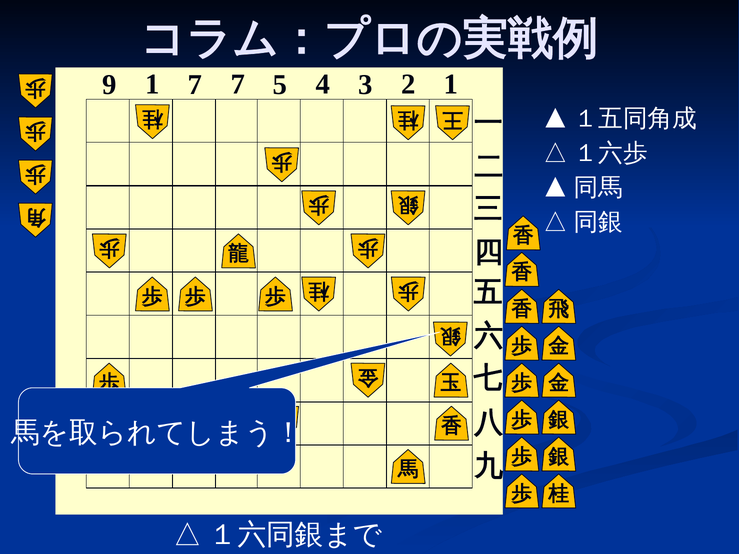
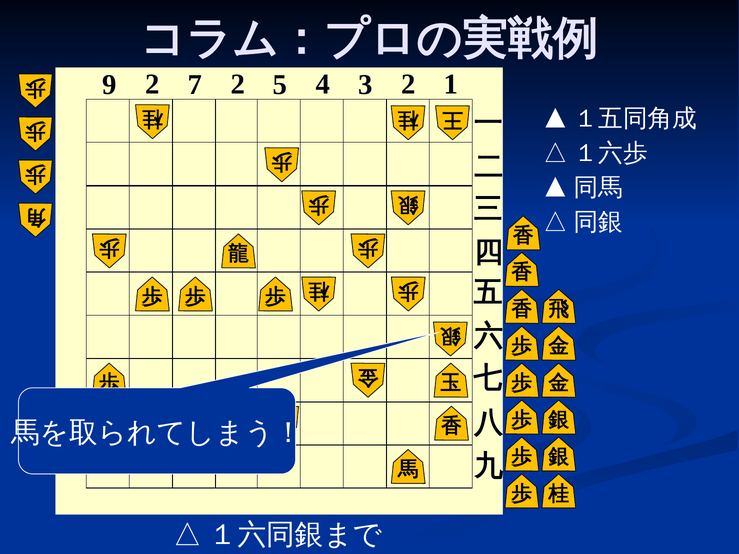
9 1: 1 -> 2
7 7: 7 -> 2
